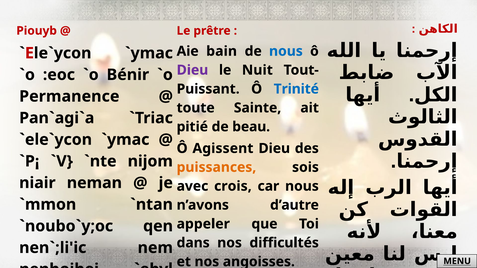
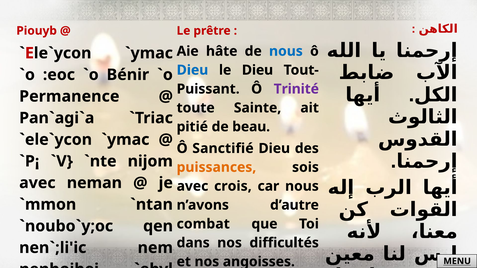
bain: bain -> hâte
Dieu at (192, 70) colour: purple -> blue
le Nuit: Nuit -> Dieu
Trinité colour: blue -> purple
Agissent: Agissent -> Sanctifié
niair at (37, 183): niair -> avec
appeler: appeler -> combat
